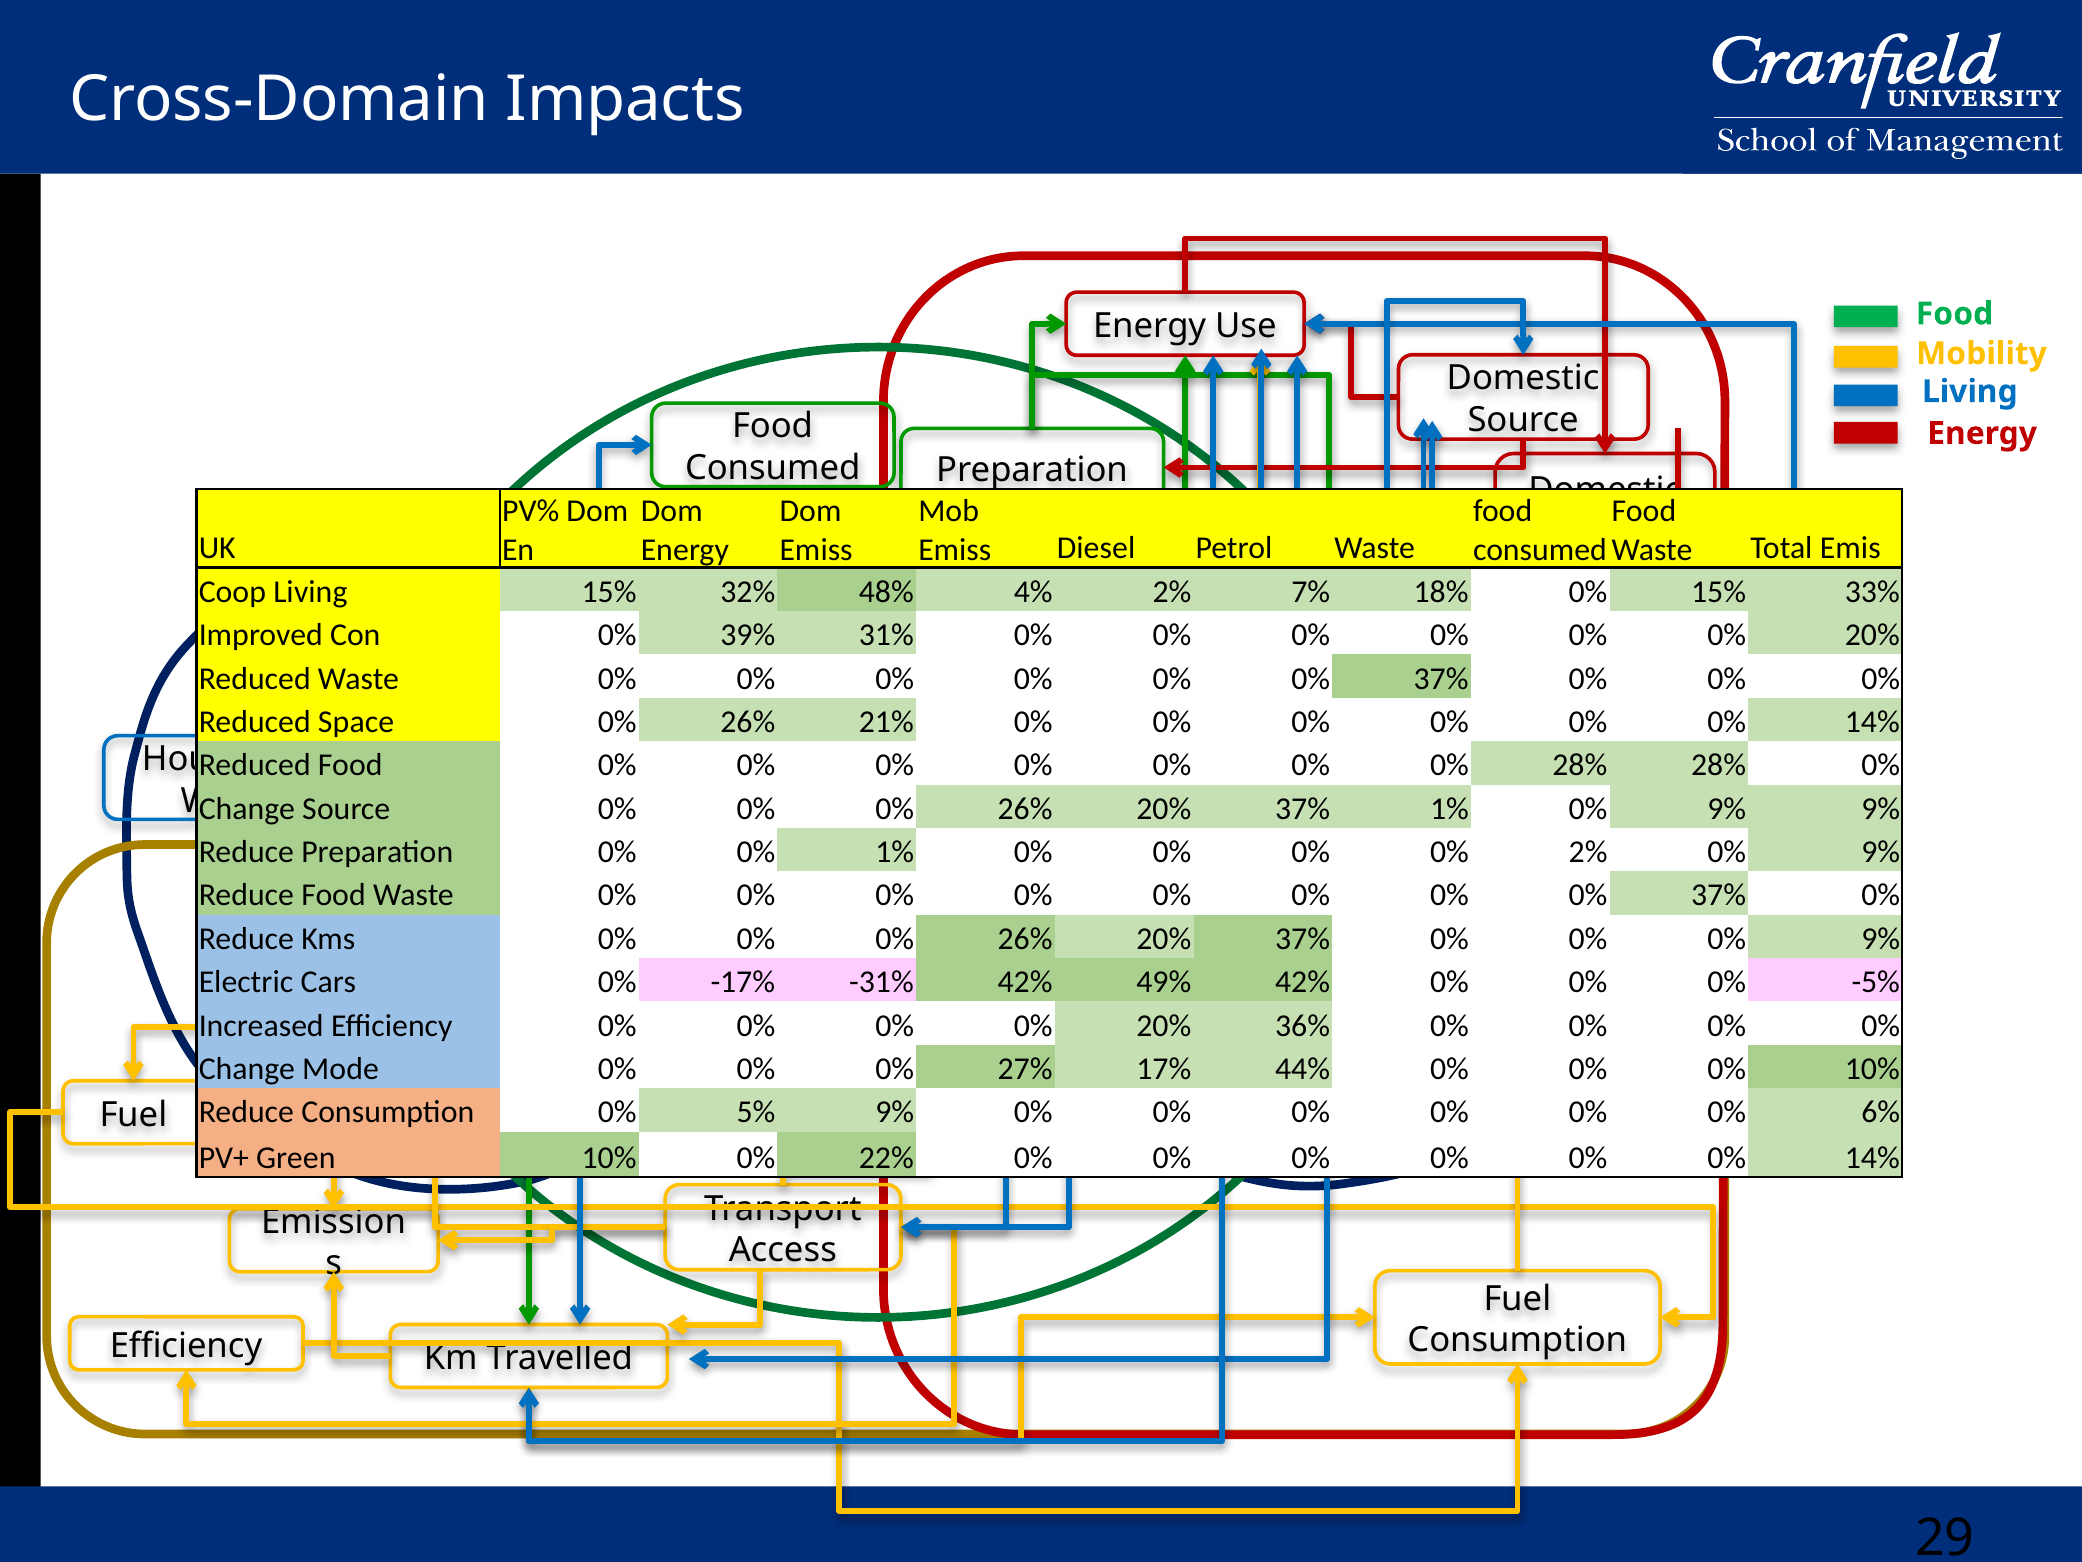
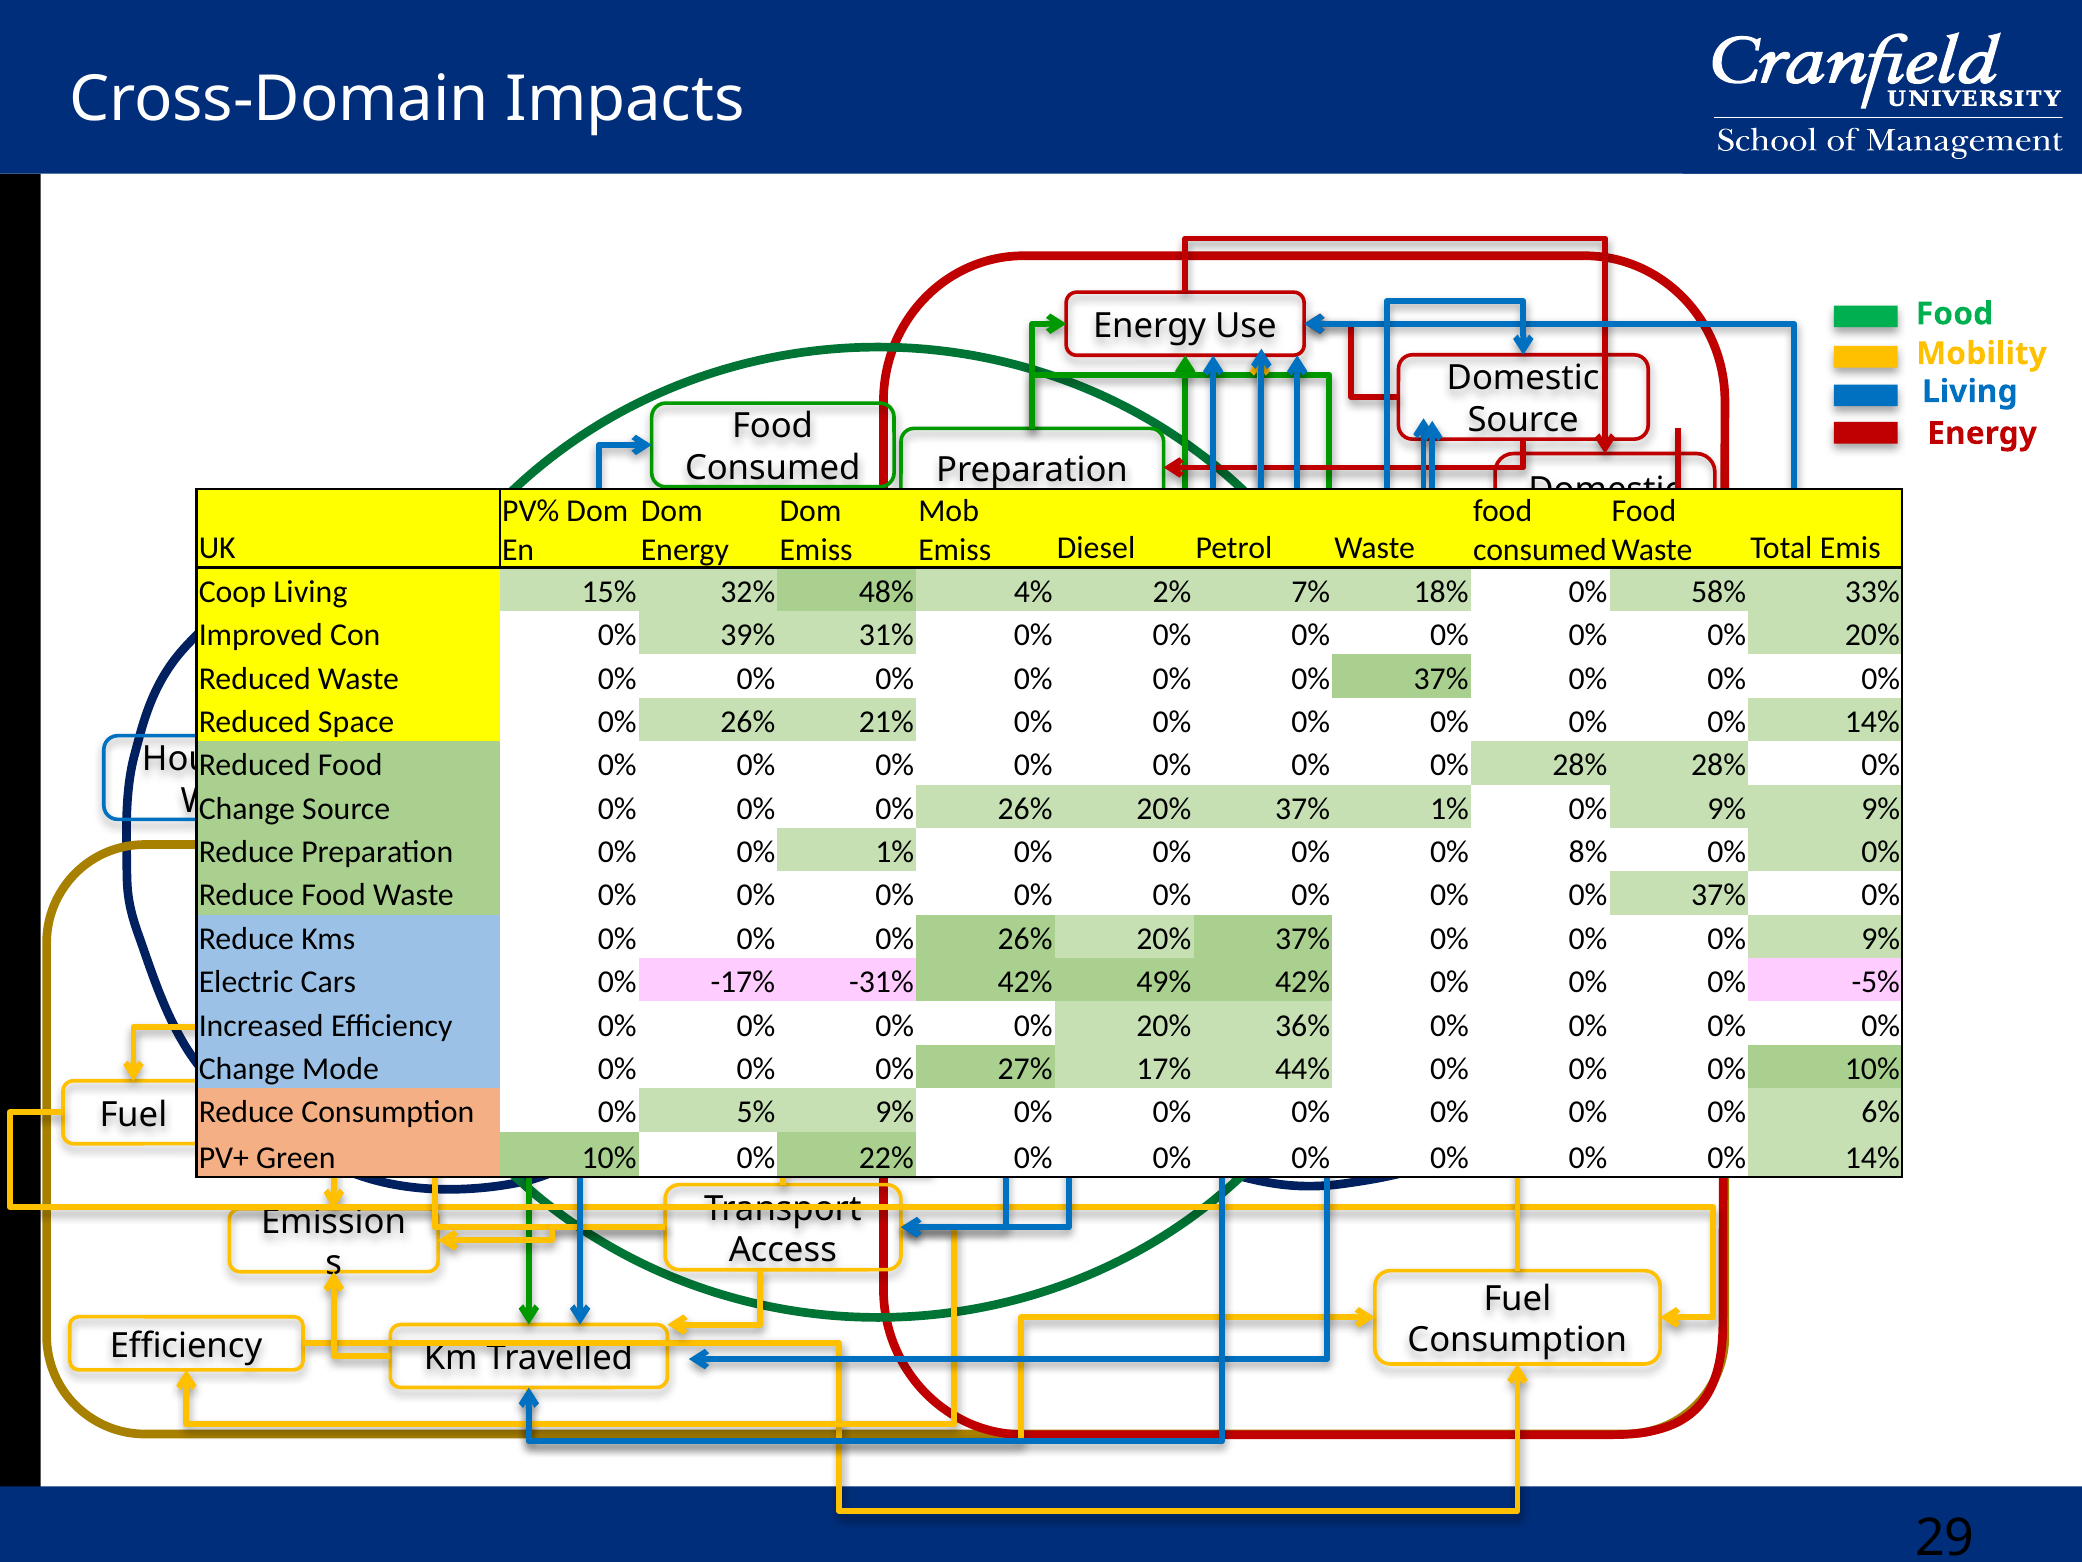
0% 15%: 15% -> 58%
0% 2%: 2% -> 8%
9% at (1881, 852): 9% -> 0%
